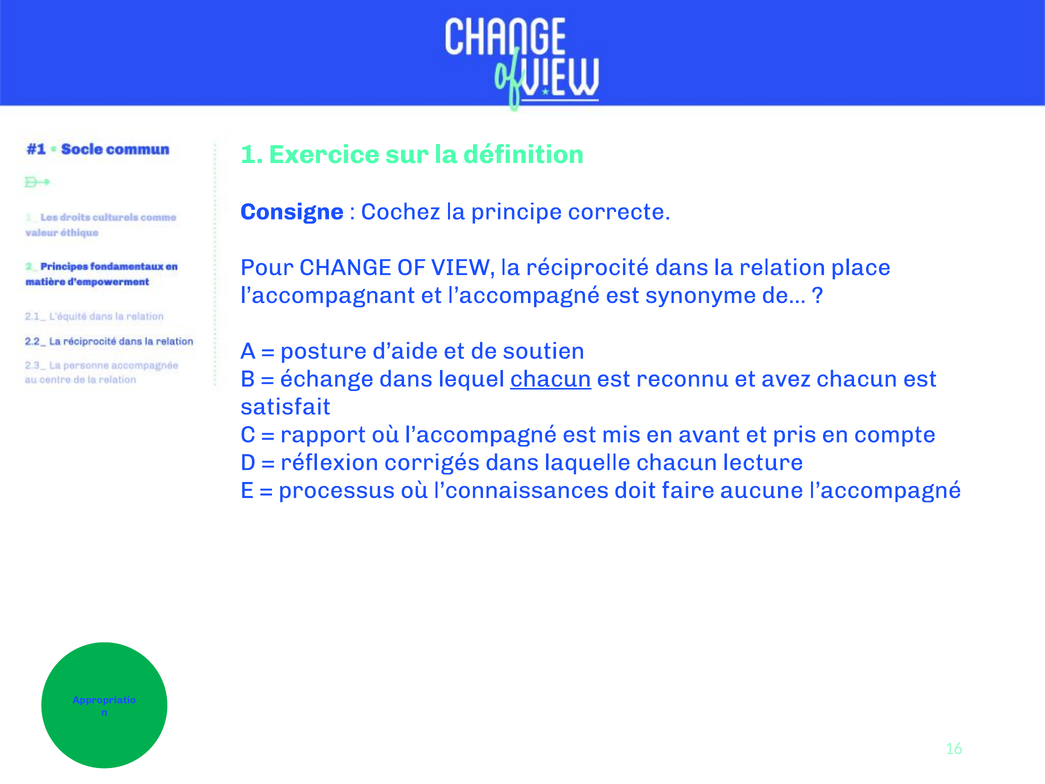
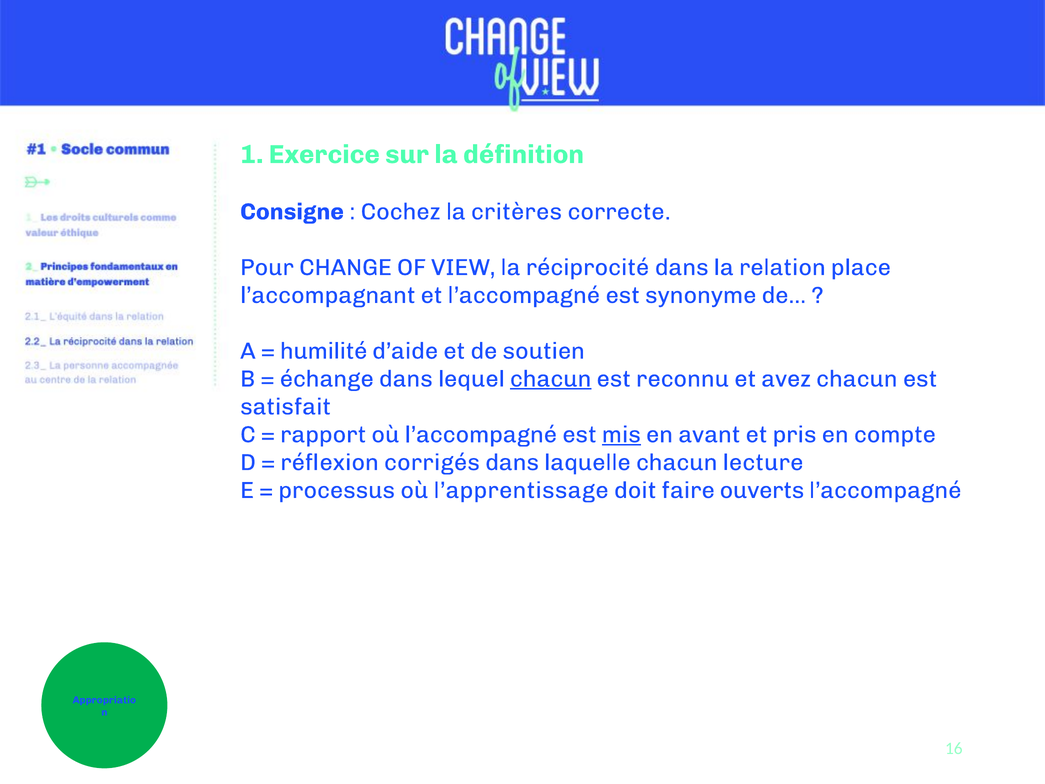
principe: principe -> critères
posture: posture -> humilité
mis underline: none -> present
l’connaissances: l’connaissances -> l’apprentissage
aucune: aucune -> ouverts
